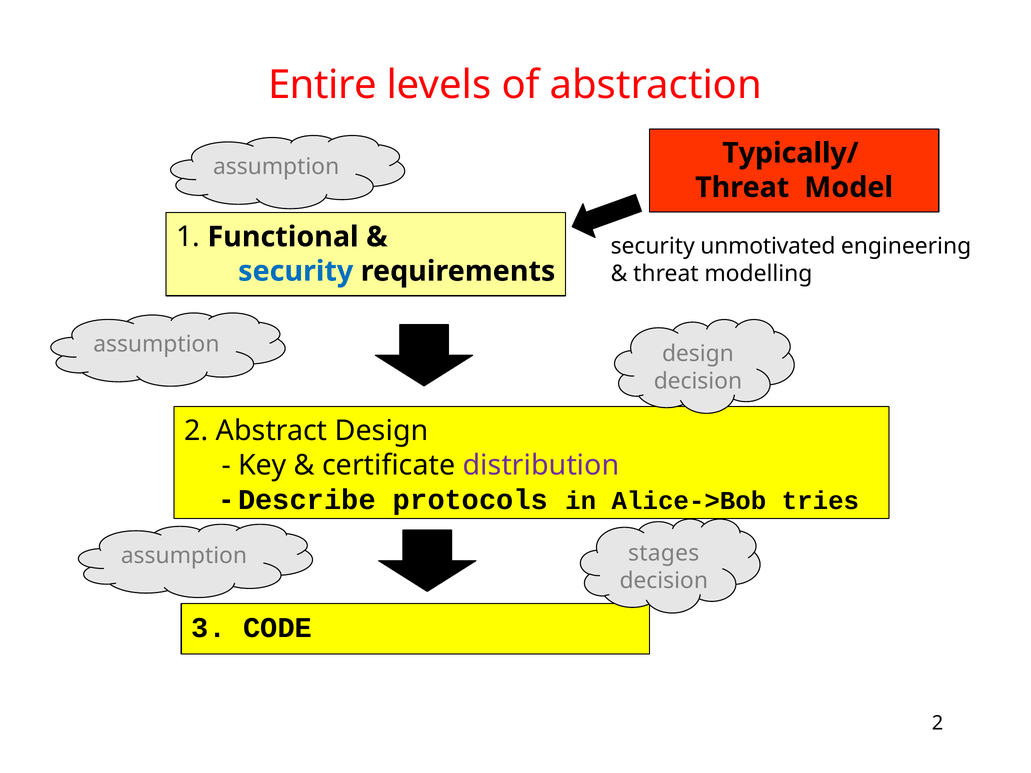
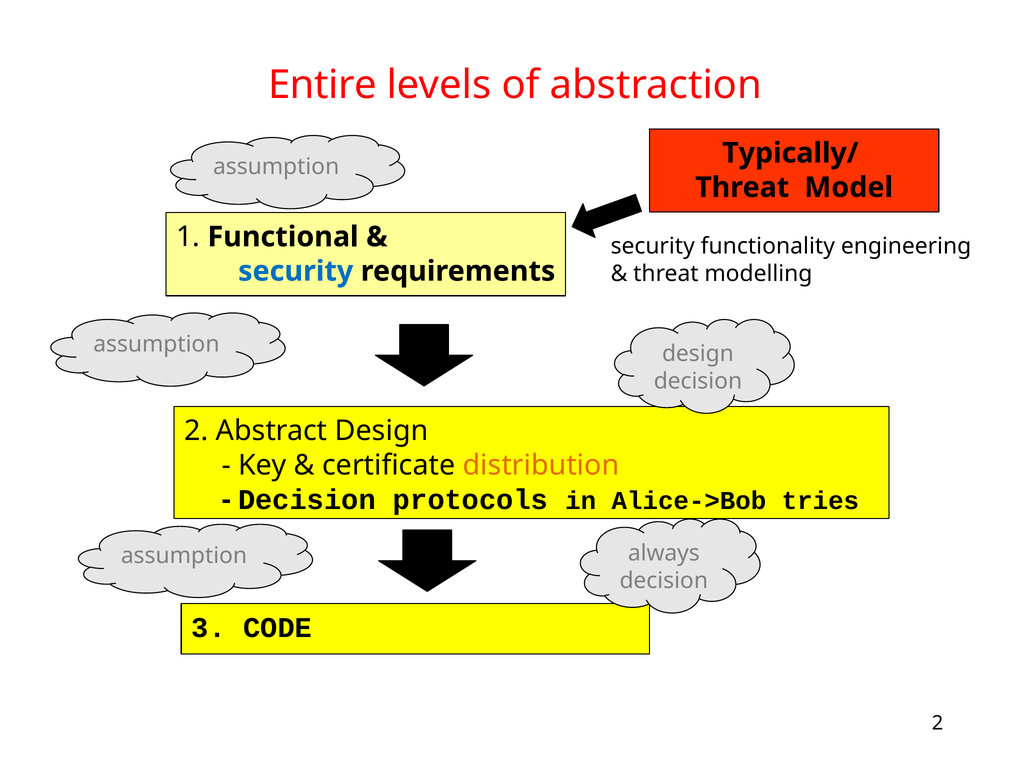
unmotivated: unmotivated -> functionality
distribution colour: purple -> orange
Describe at (307, 500): Describe -> Decision
stages: stages -> always
